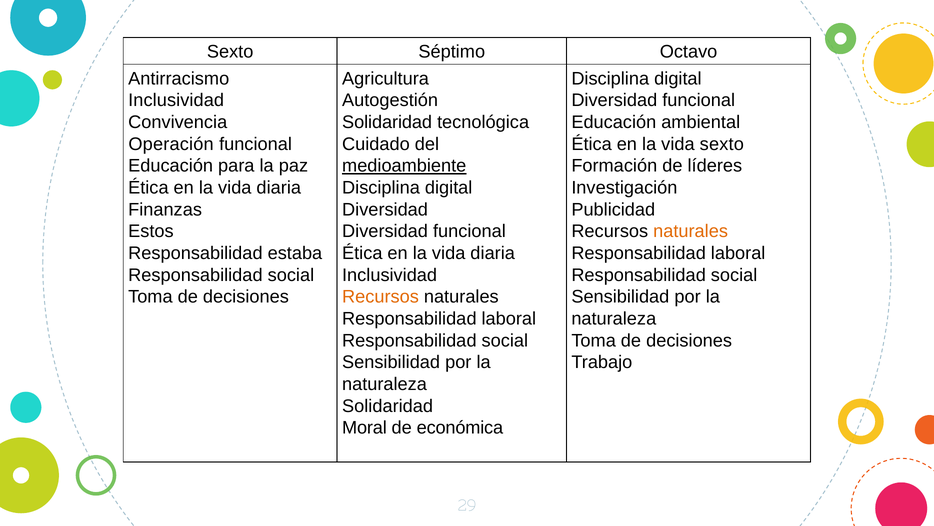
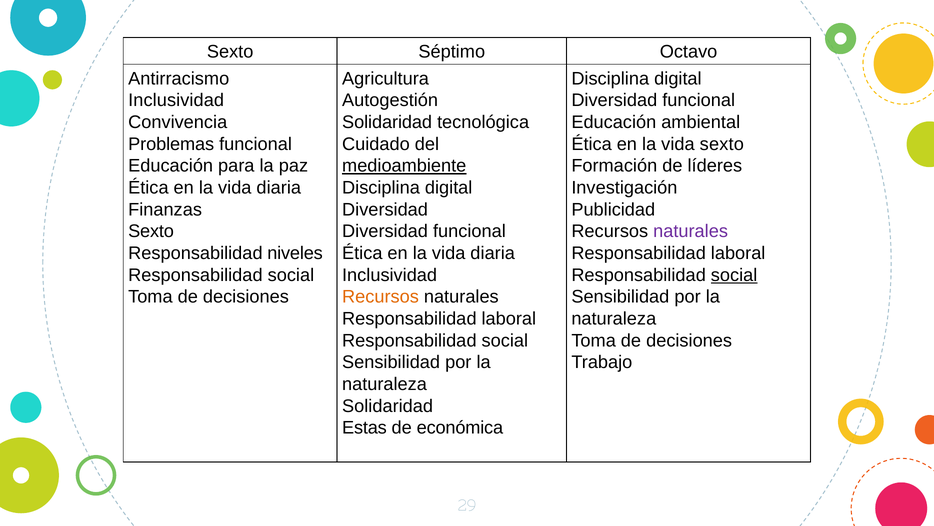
Operación: Operación -> Problemas
Estos at (151, 231): Estos -> Sexto
naturales at (691, 231) colour: orange -> purple
estaba: estaba -> niveles
social at (734, 275) underline: none -> present
Moral: Moral -> Estas
